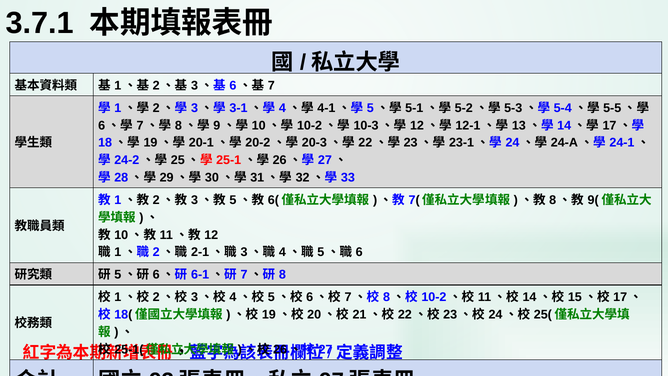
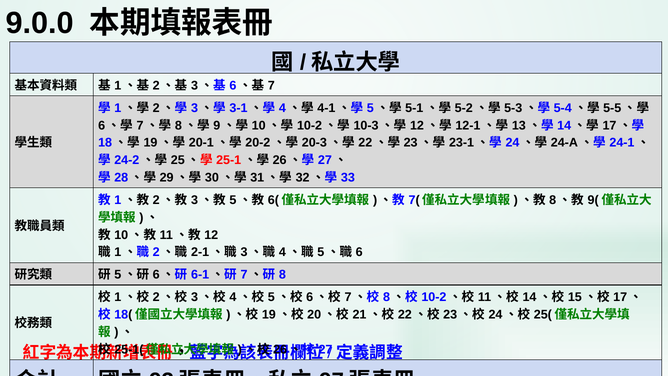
3.7.1: 3.7.1 -> 9.0.0
